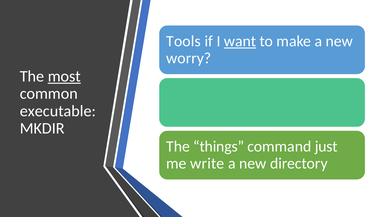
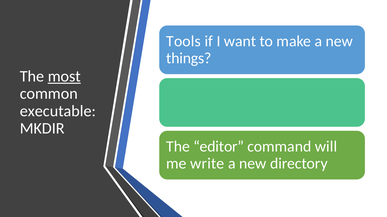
want underline: present -> none
worry: worry -> things
things: things -> editor
just: just -> will
